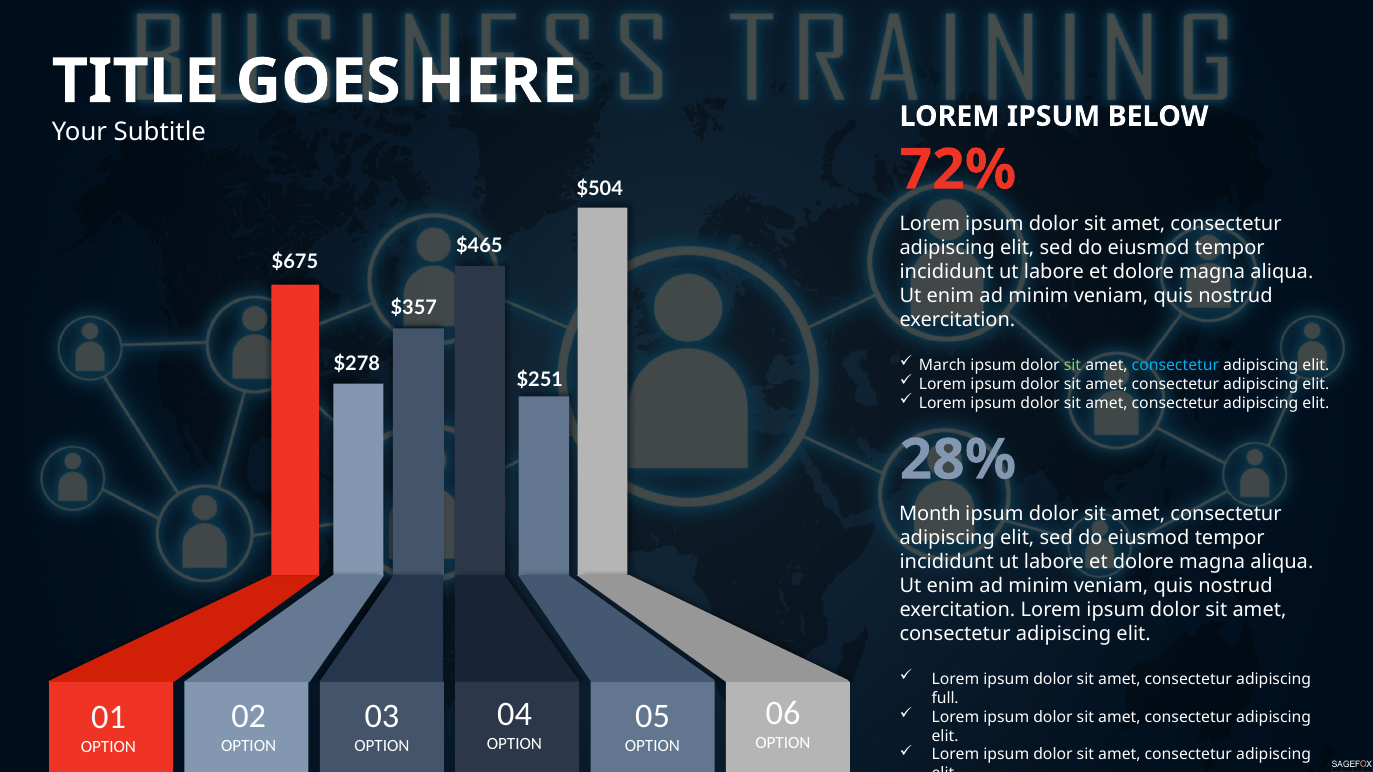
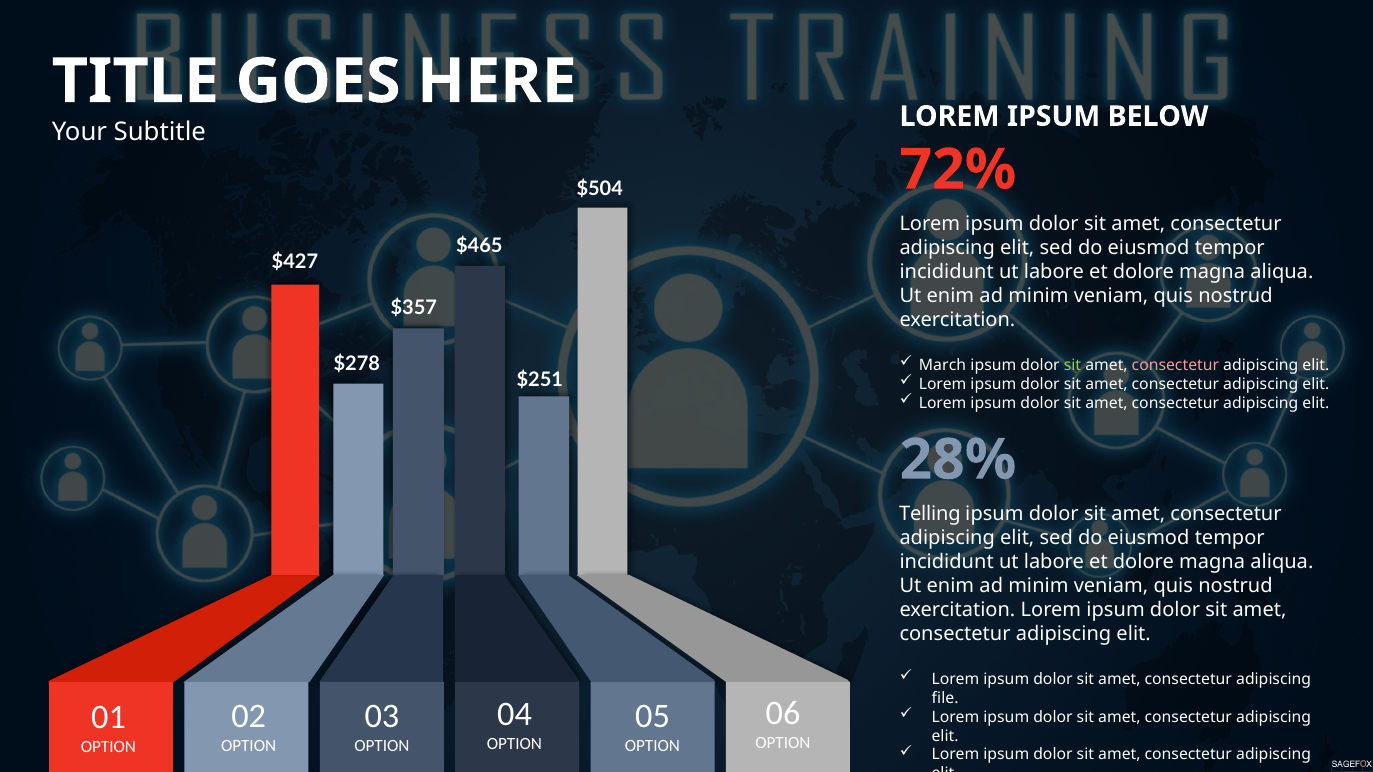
$675: $675 -> $427
consectetur at (1175, 365) colour: light blue -> pink
Month: Month -> Telling
full: full -> file
